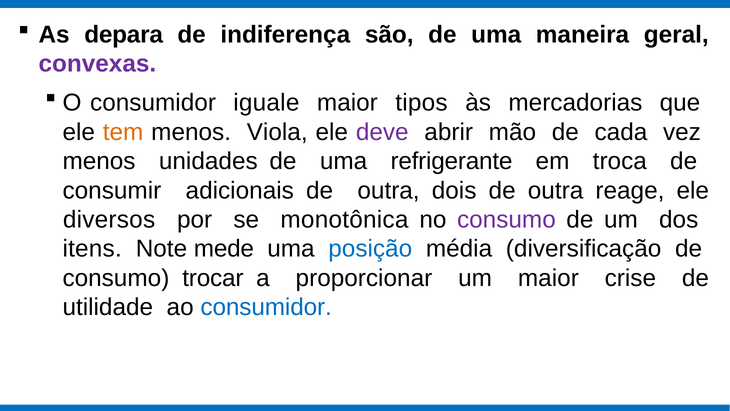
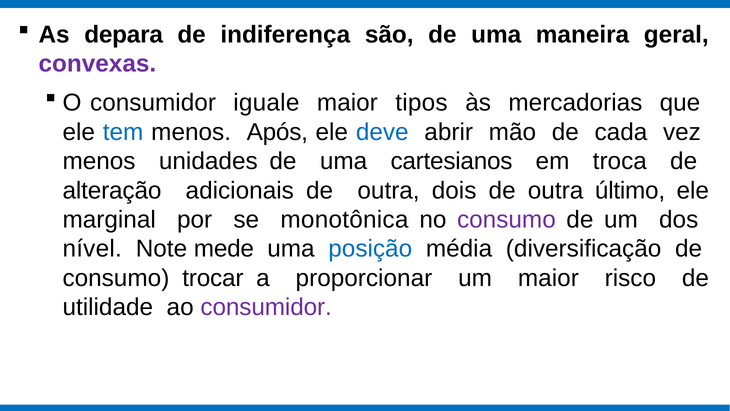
tem colour: orange -> blue
Viola: Viola -> Após
deve colour: purple -> blue
refrigerante: refrigerante -> cartesianos
consumir: consumir -> alteração
reage: reage -> último
diversos: diversos -> marginal
itens: itens -> nível
crise: crise -> risco
consumidor at (266, 307) colour: blue -> purple
